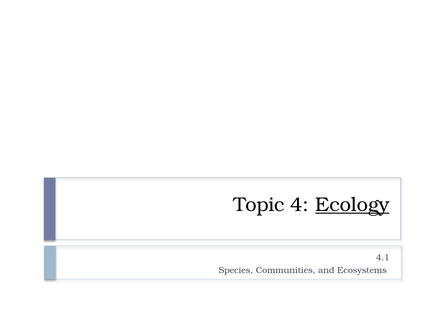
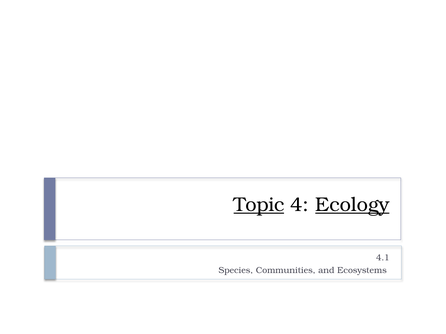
Topic underline: none -> present
